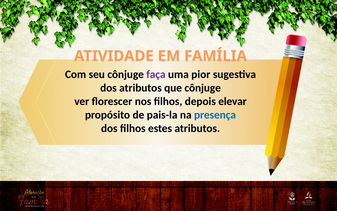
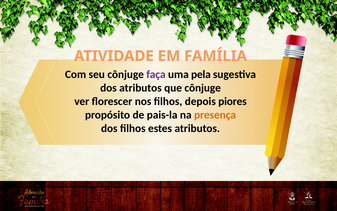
pior: pior -> pela
elevar: elevar -> piores
presença colour: blue -> orange
